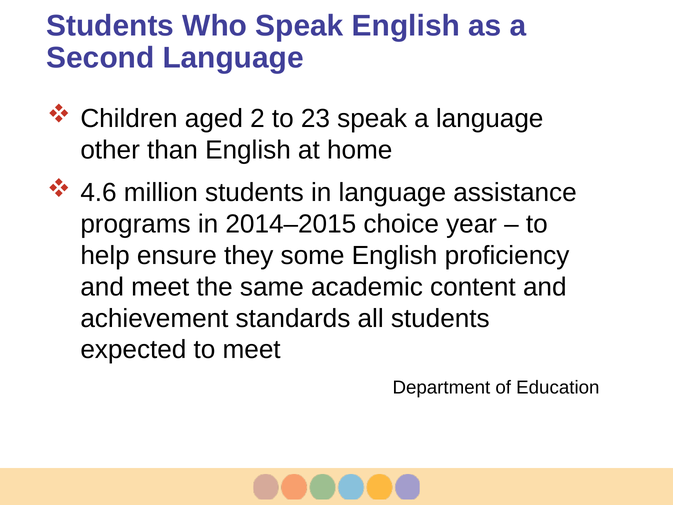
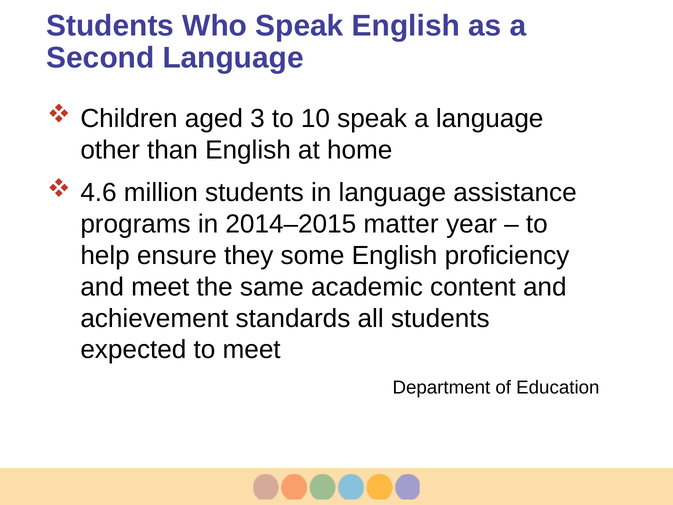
2: 2 -> 3
23: 23 -> 10
choice: choice -> matter
